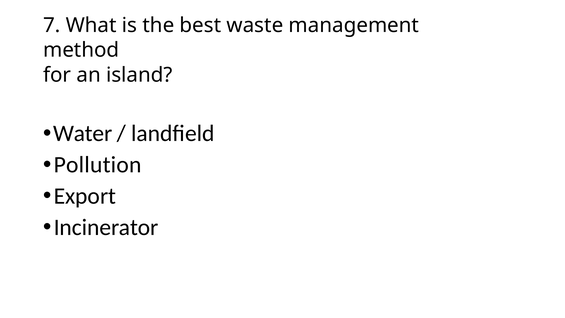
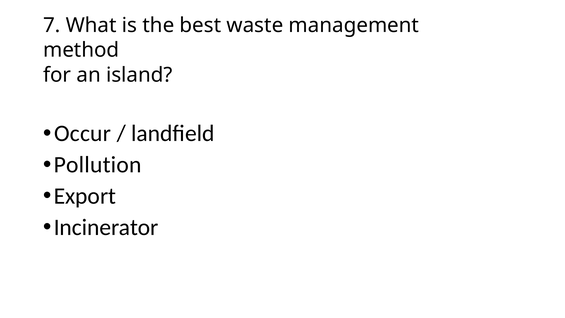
Water: Water -> Occur
